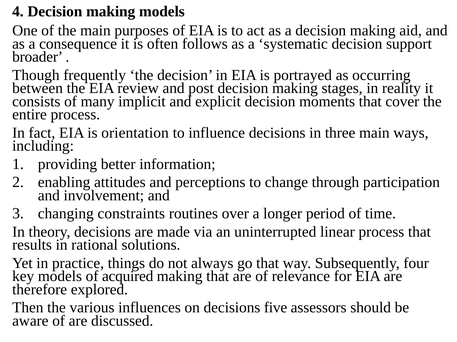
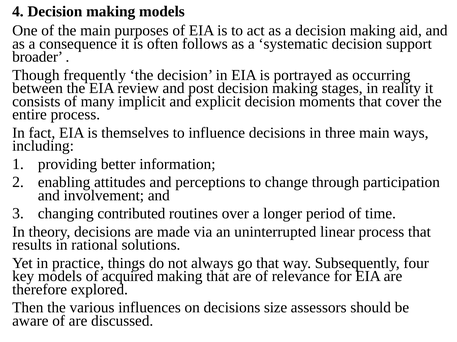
orientation: orientation -> themselves
constraints: constraints -> contributed
five: five -> size
